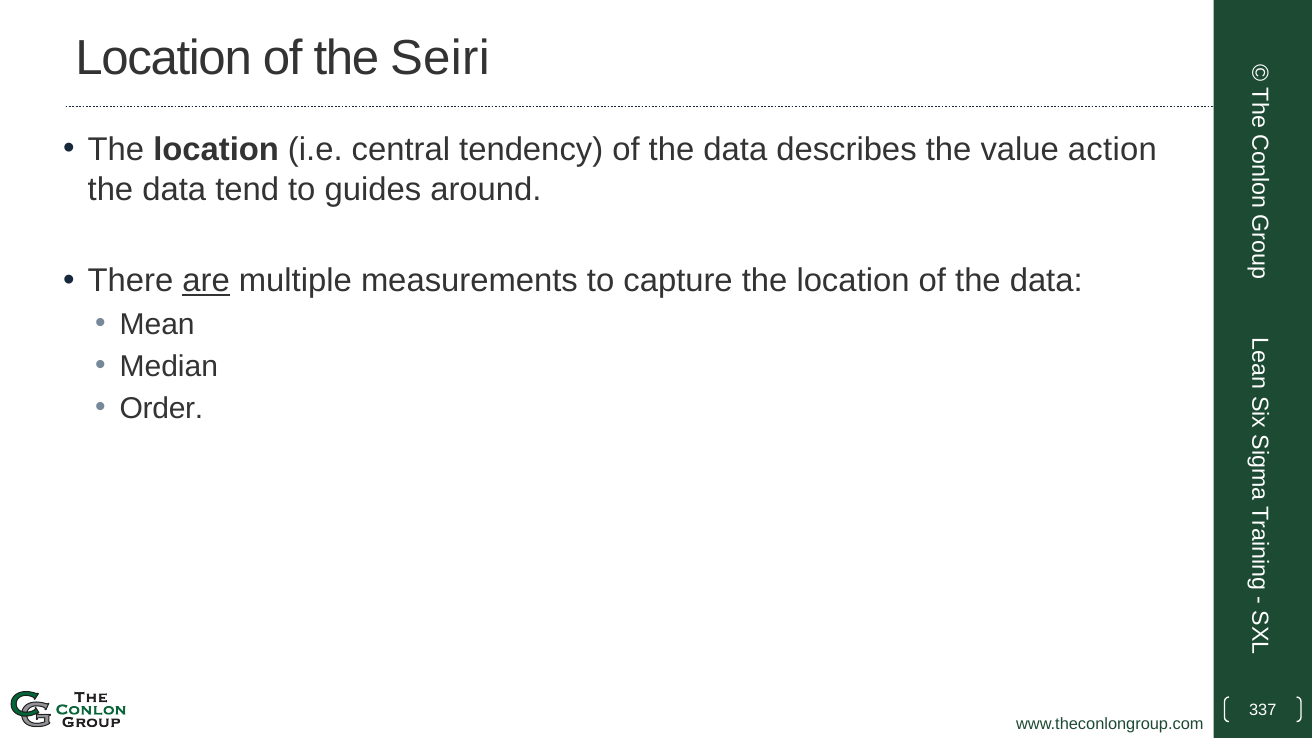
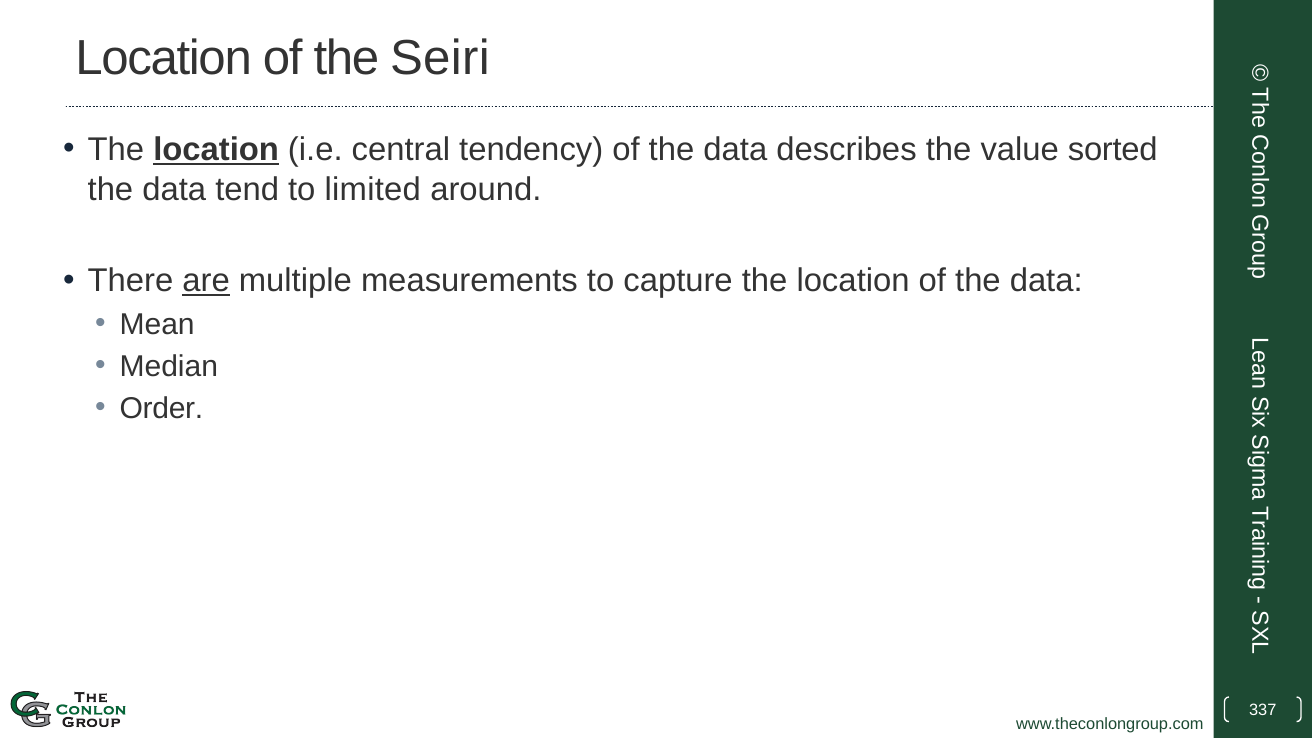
location at (216, 150) underline: none -> present
action: action -> sorted
guides: guides -> limited
